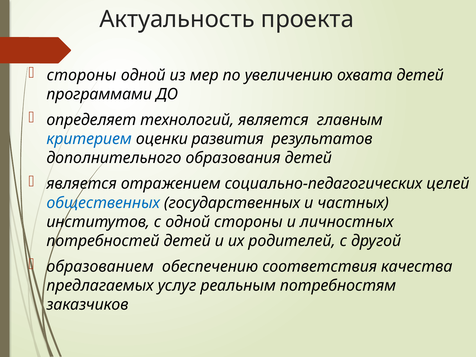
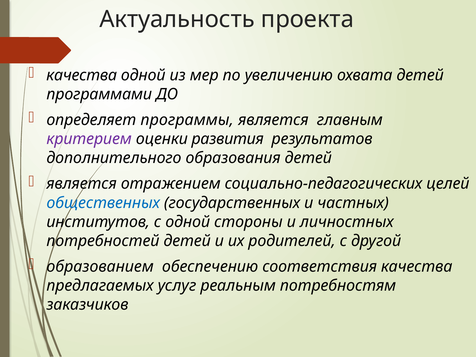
стороны at (81, 75): стороны -> качества
технологий: технологий -> программы
критерием colour: blue -> purple
